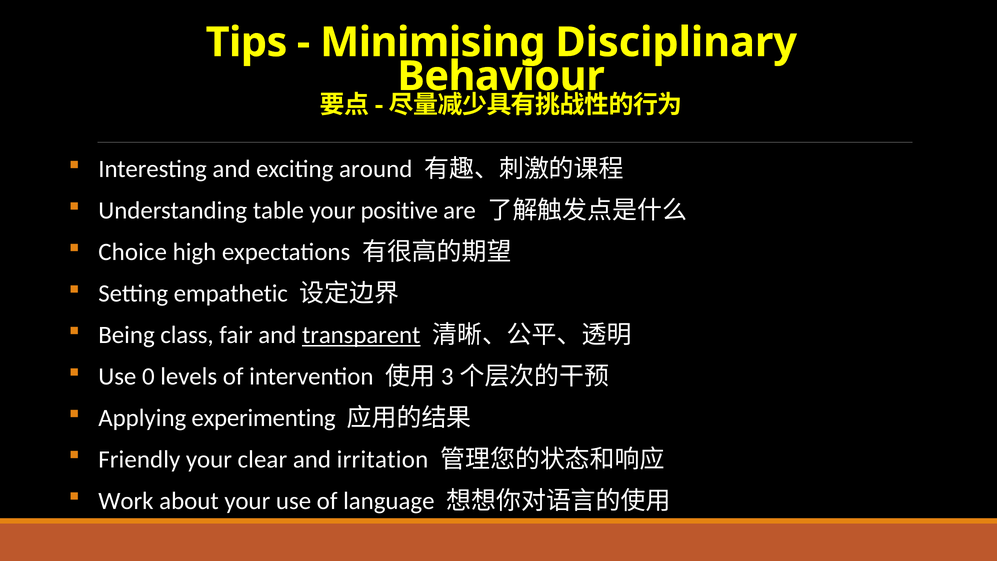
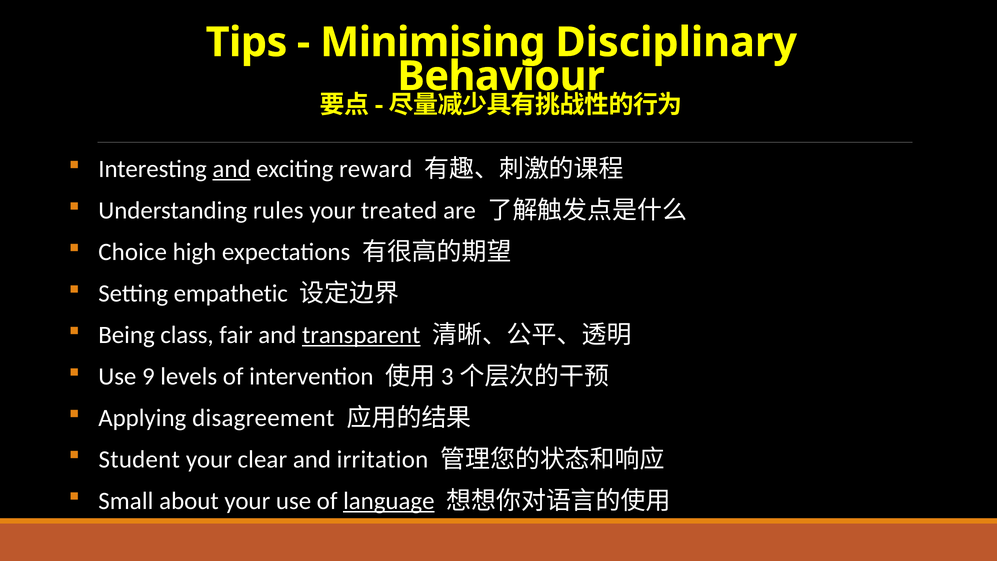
and at (232, 169) underline: none -> present
around: around -> reward
table: table -> rules
positive: positive -> treated
0: 0 -> 9
experimenting: experimenting -> disagreement
Friendly: Friendly -> Student
Work: Work -> Small
language underline: none -> present
